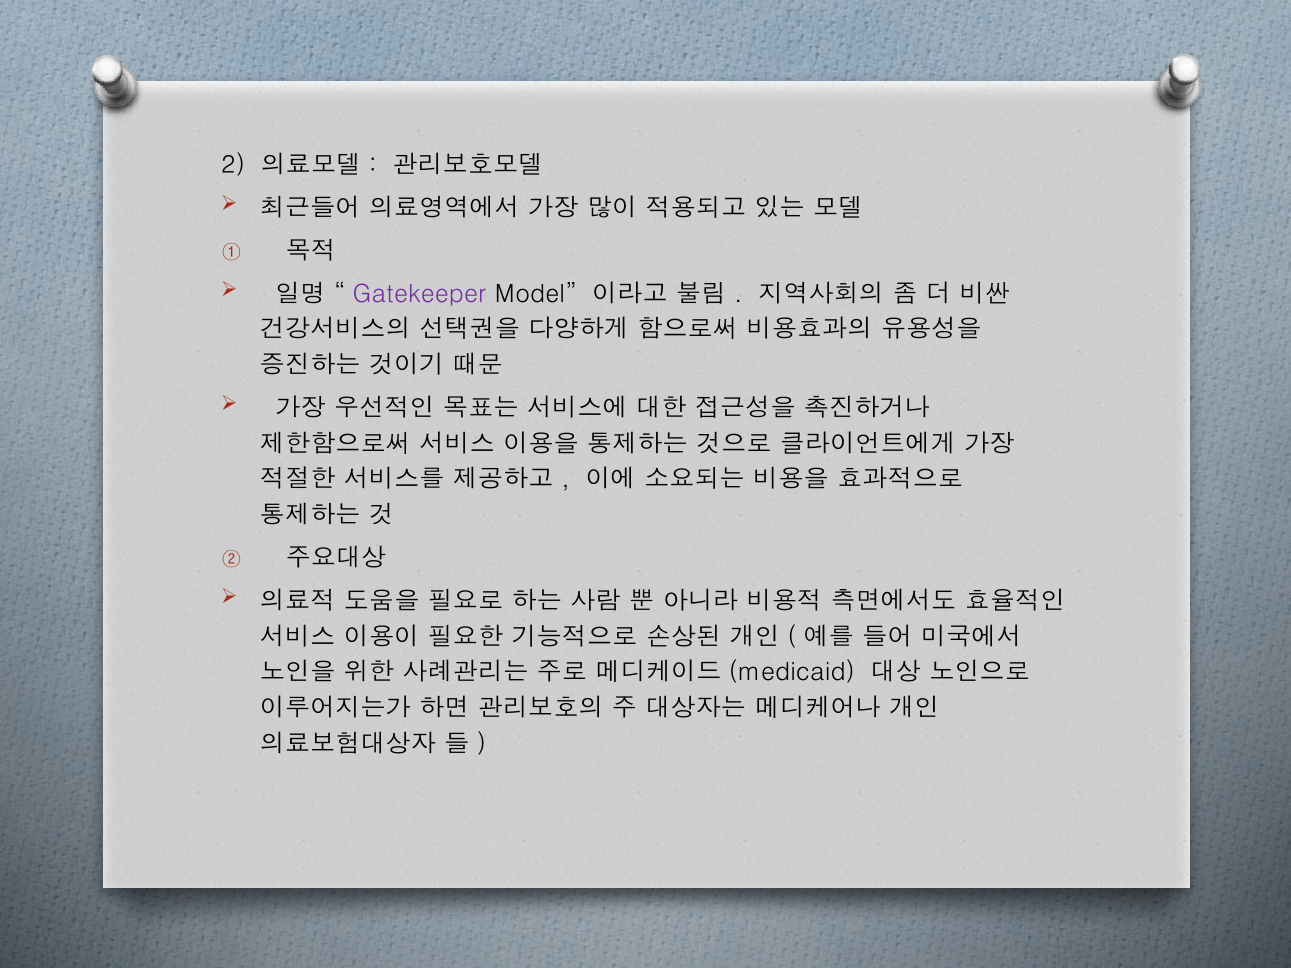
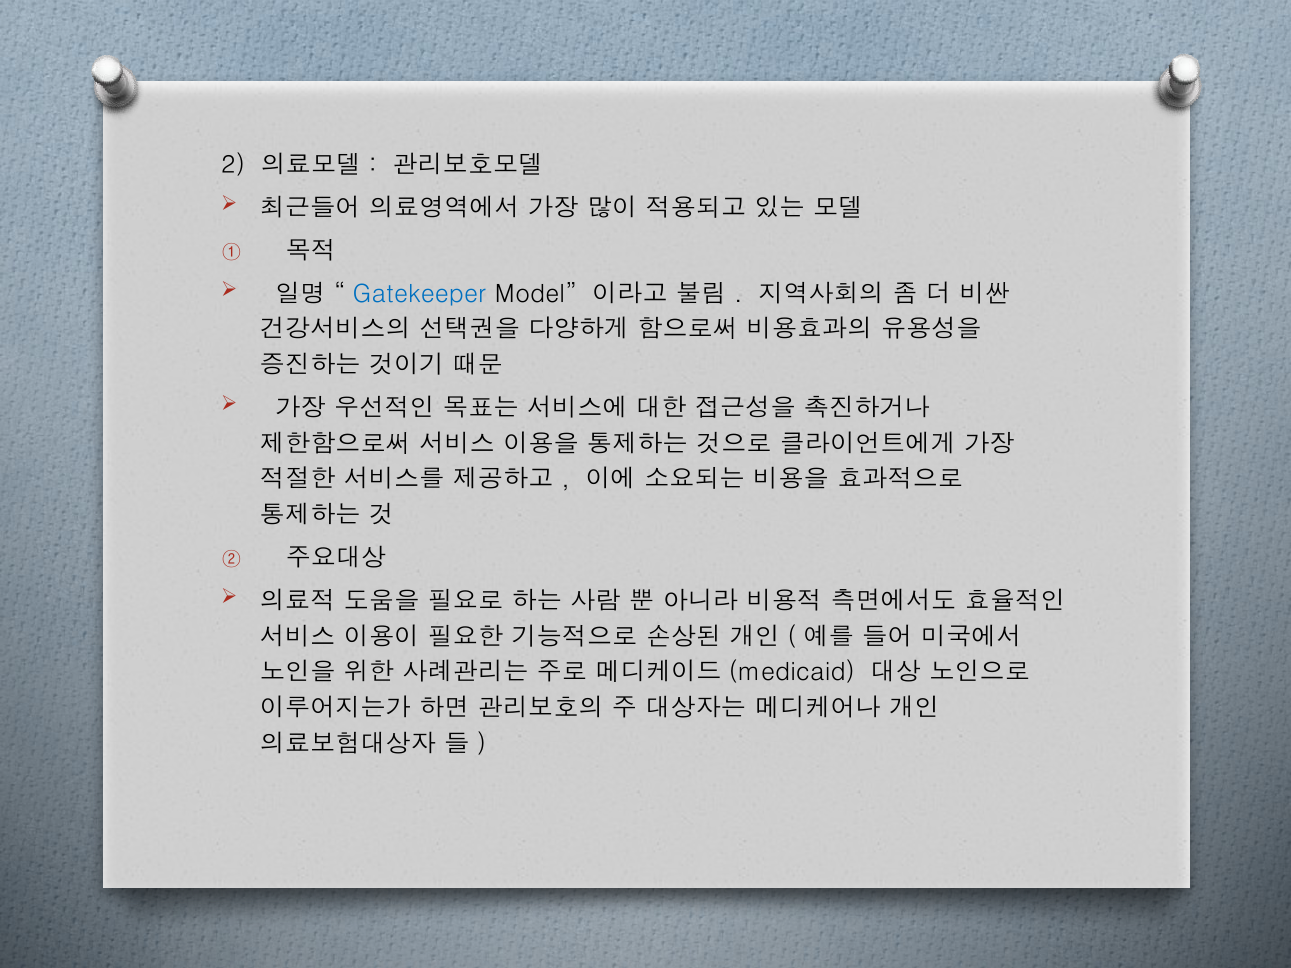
Gatekeeper colour: purple -> blue
